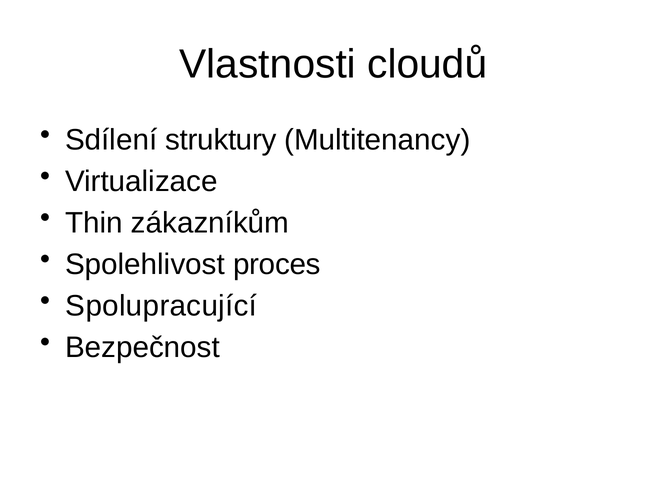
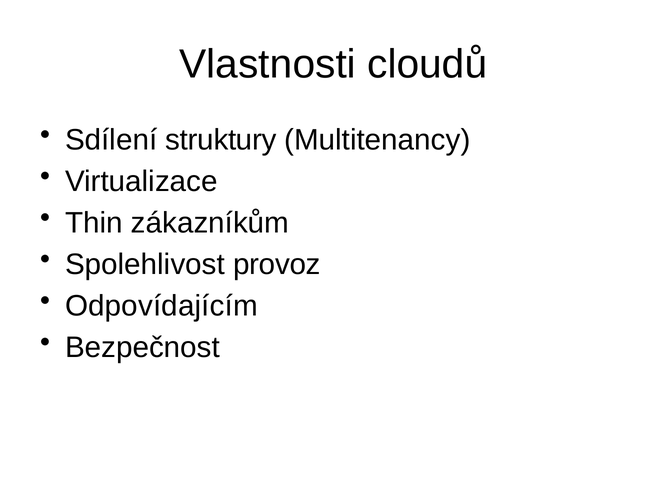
proces: proces -> provoz
Spolupracující: Spolupracující -> Odpovídajícím
